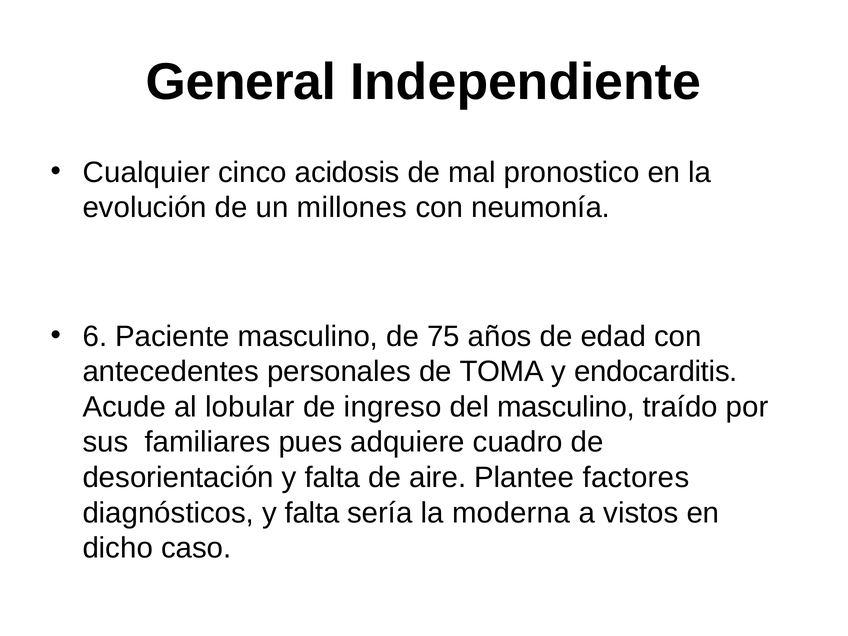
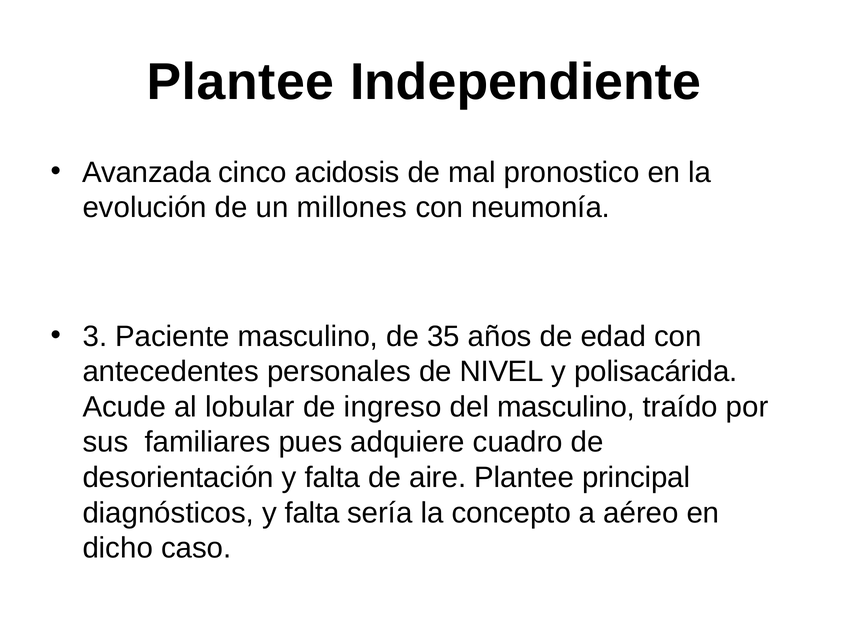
General at (241, 82): General -> Plantee
Cualquier: Cualquier -> Avanzada
6: 6 -> 3
75: 75 -> 35
TOMA: TOMA -> NIVEL
endocarditis: endocarditis -> polisacárida
factores: factores -> principal
moderna: moderna -> concepto
vistos: vistos -> aéreo
